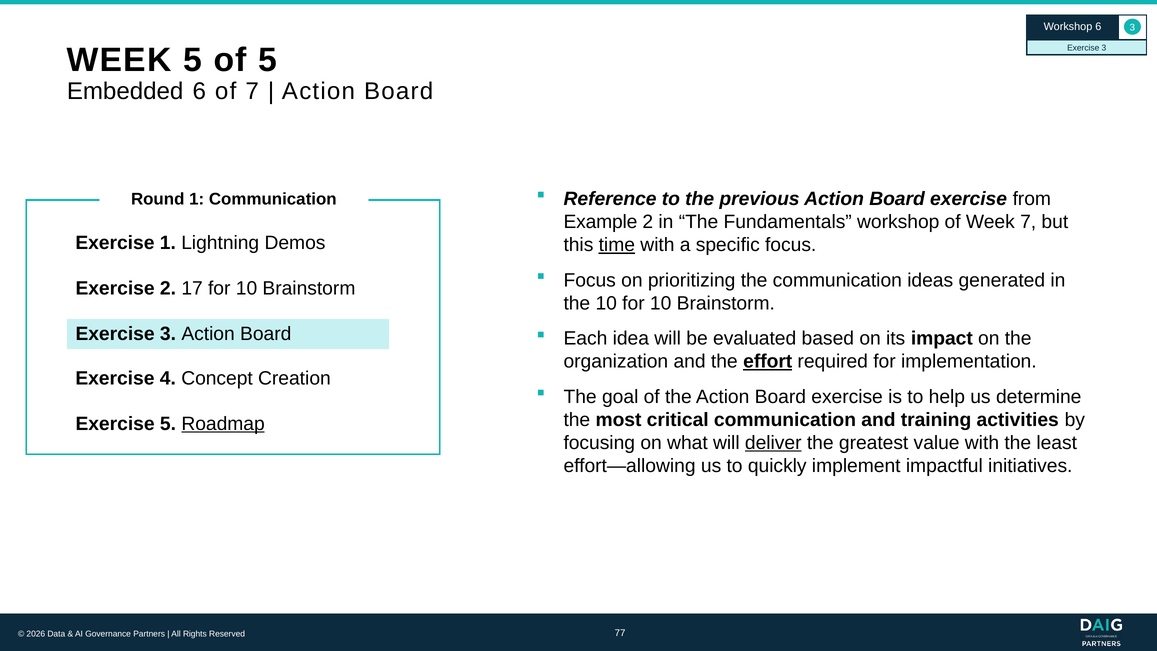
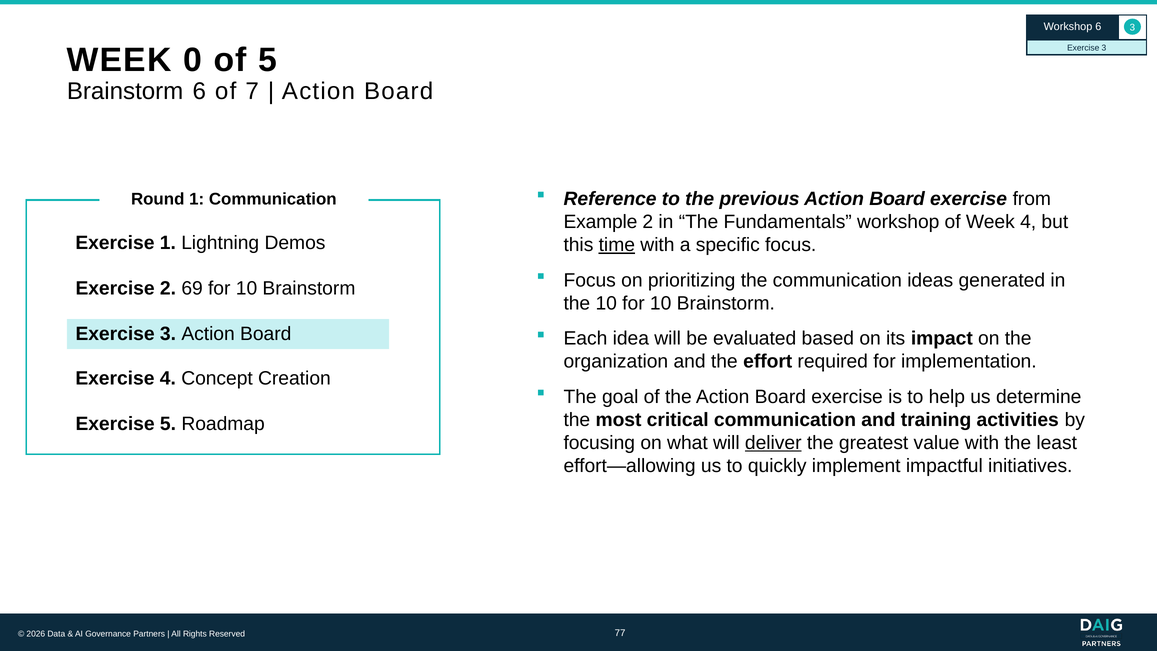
WEEK 5: 5 -> 0
Embedded at (125, 91): Embedded -> Brainstorm
Week 7: 7 -> 4
17: 17 -> 69
effort underline: present -> none
Roadmap underline: present -> none
